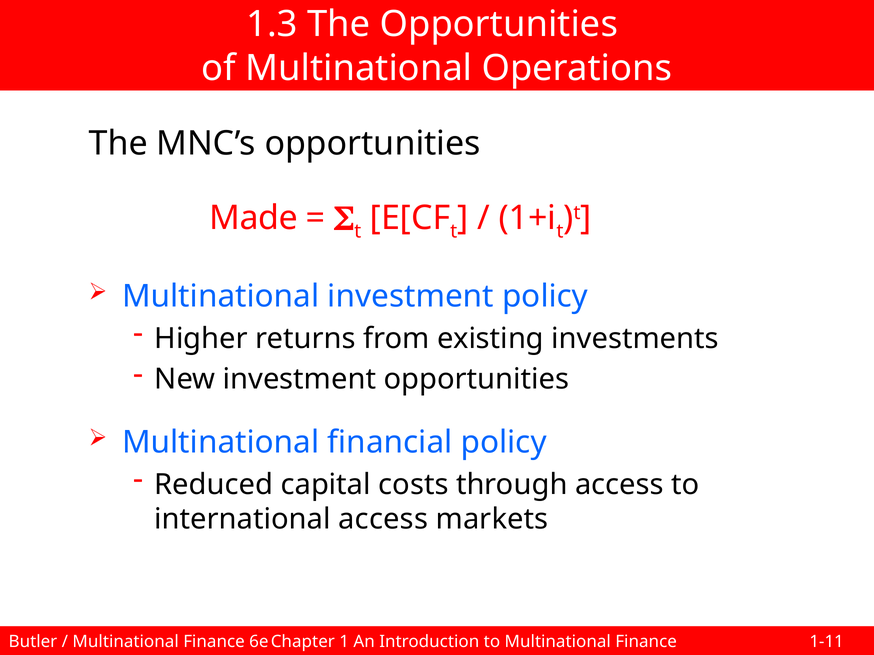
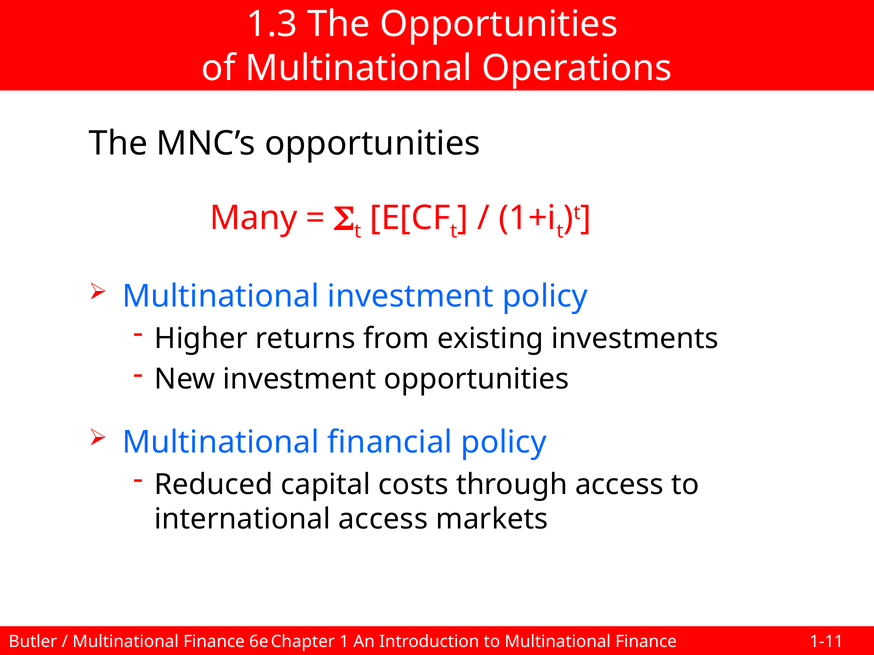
Made: Made -> Many
